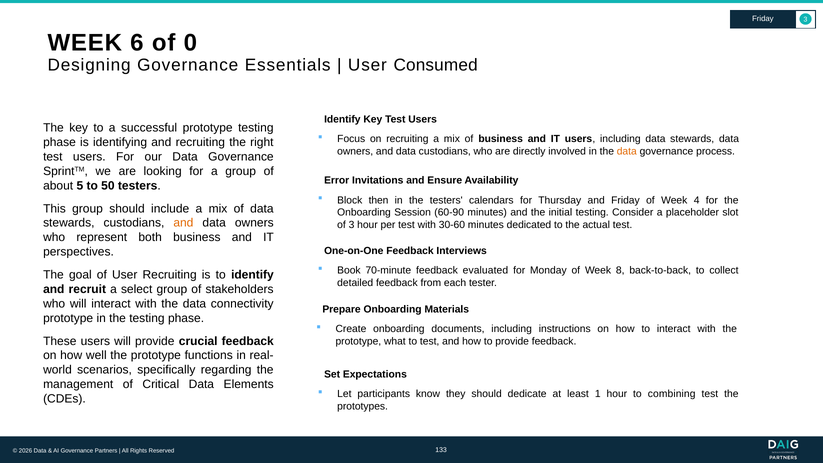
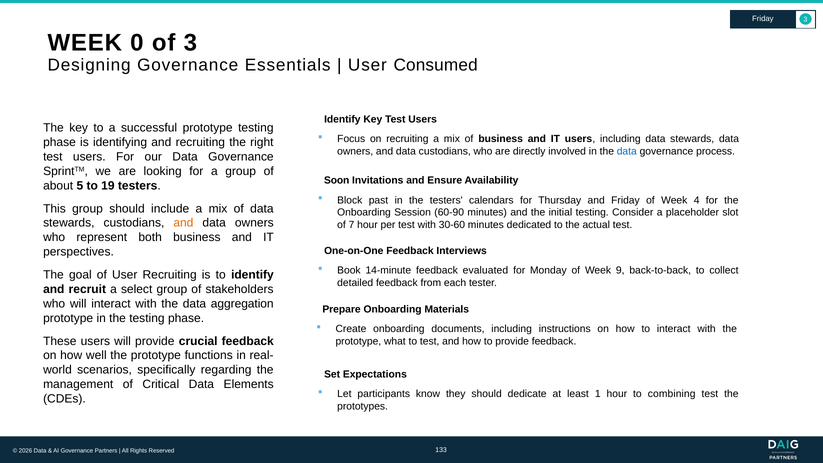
6: 6 -> 0
of 0: 0 -> 3
data at (627, 151) colour: orange -> blue
Error: Error -> Soon
50: 50 -> 19
then: then -> past
of 3: 3 -> 7
70-minute: 70-minute -> 14-minute
8: 8 -> 9
connectivity: connectivity -> aggregation
